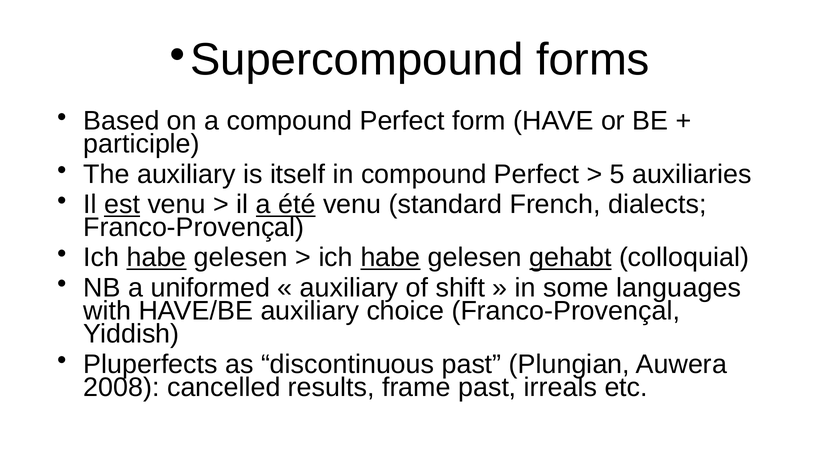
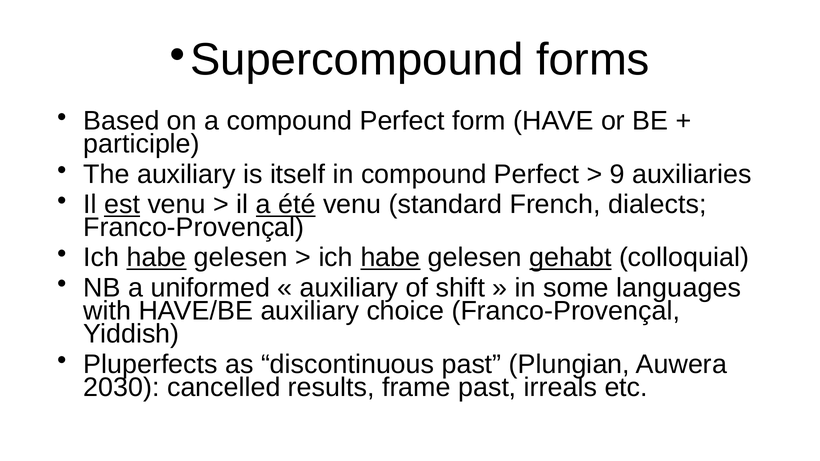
5: 5 -> 9
2008: 2008 -> 2030
